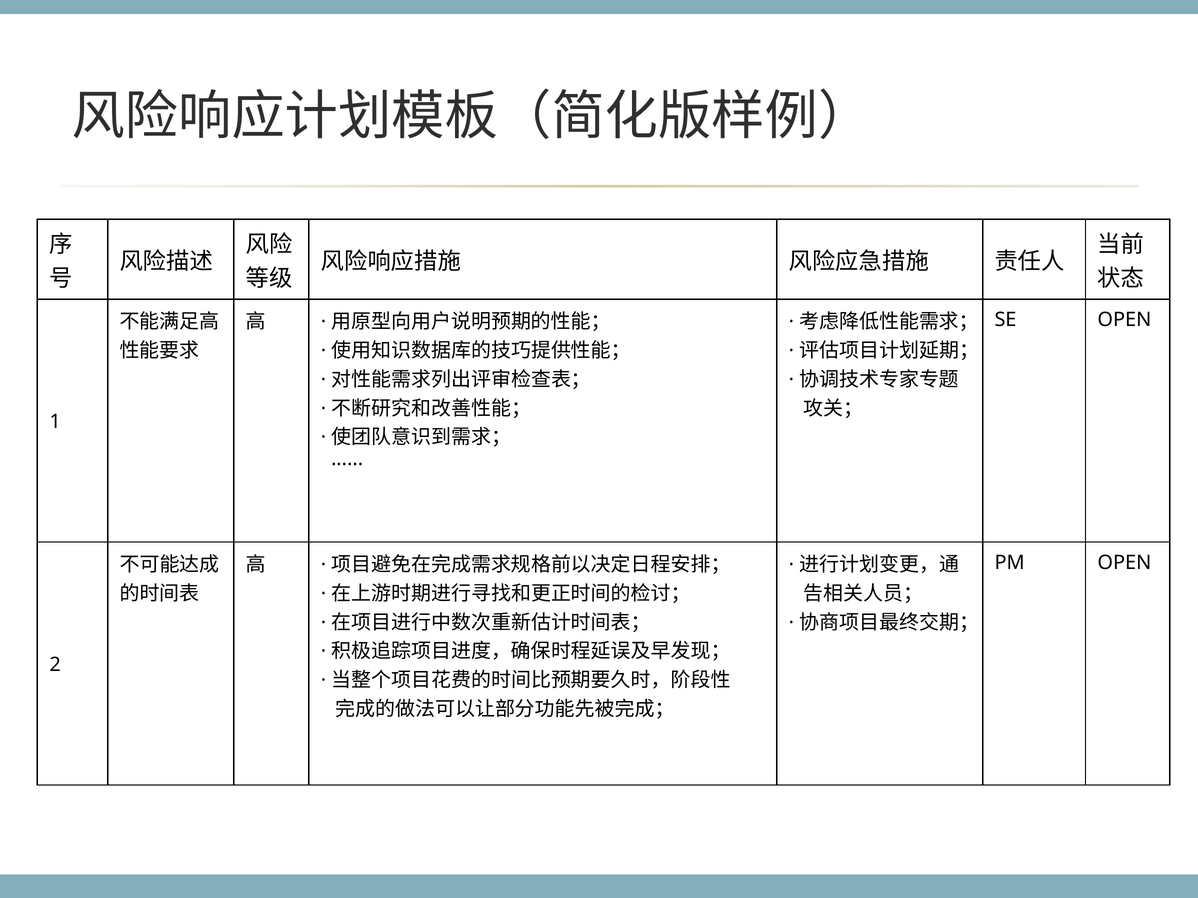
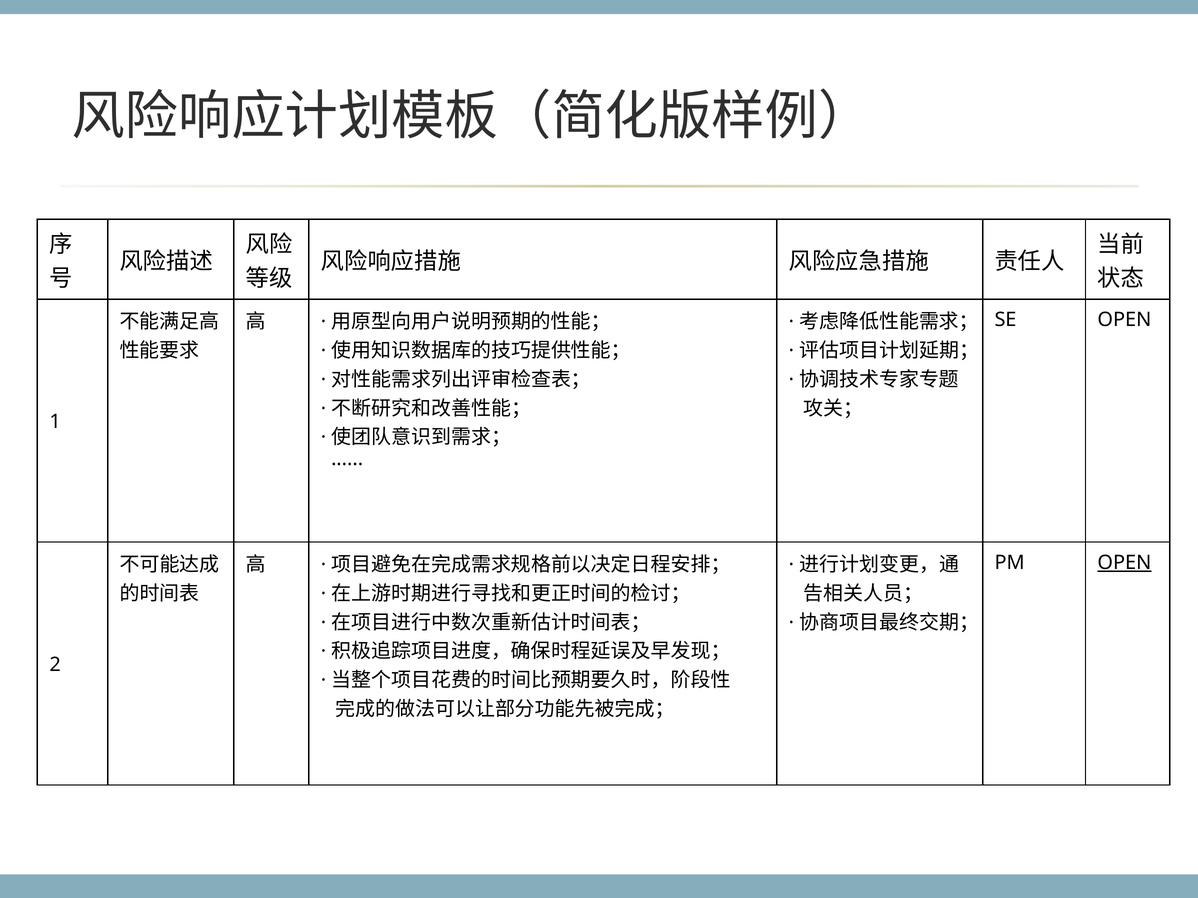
OPEN at (1124, 563) underline: none -> present
